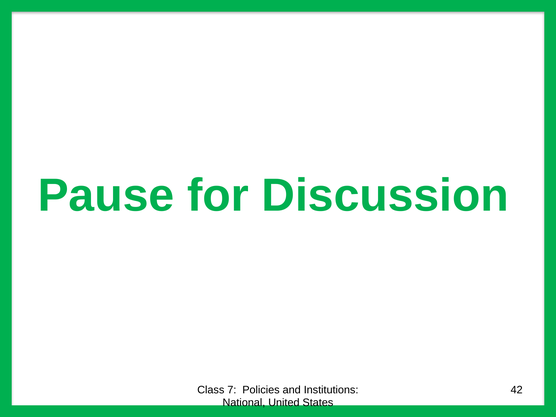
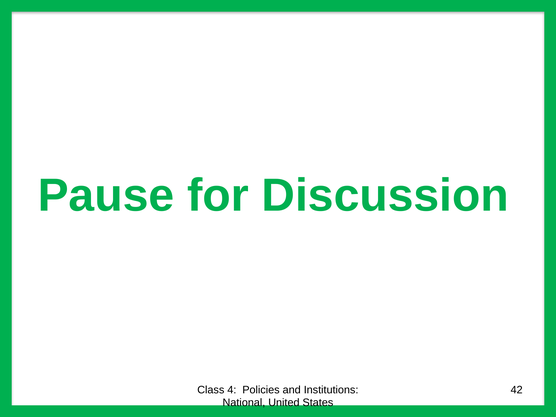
7: 7 -> 4
